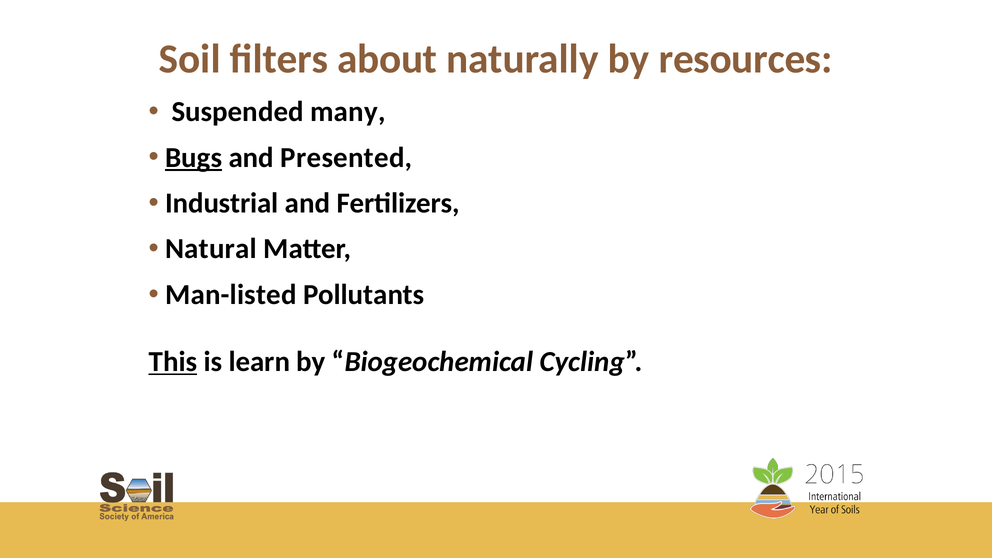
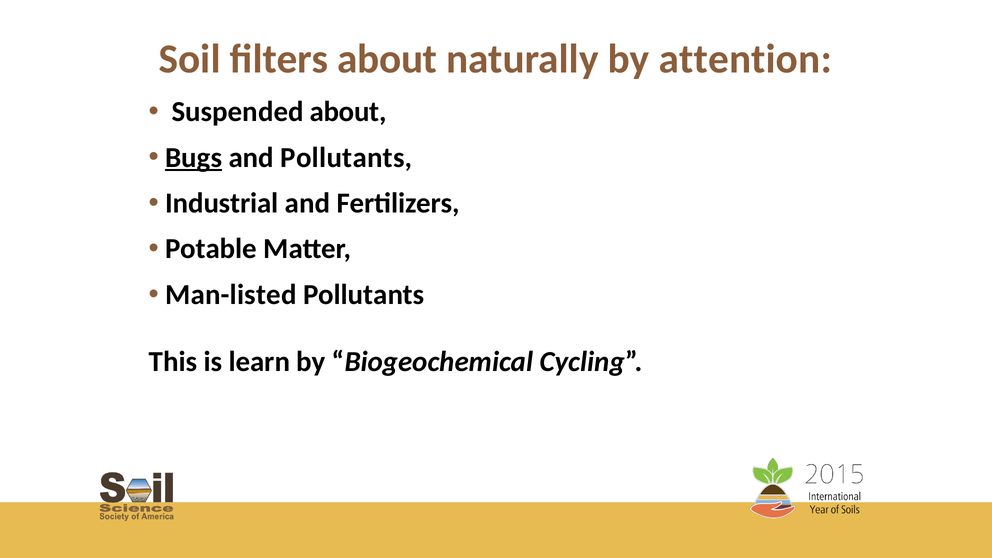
resources: resources -> attention
Suspended many: many -> about
and Presented: Presented -> Pollutants
Natural: Natural -> Potable
This underline: present -> none
